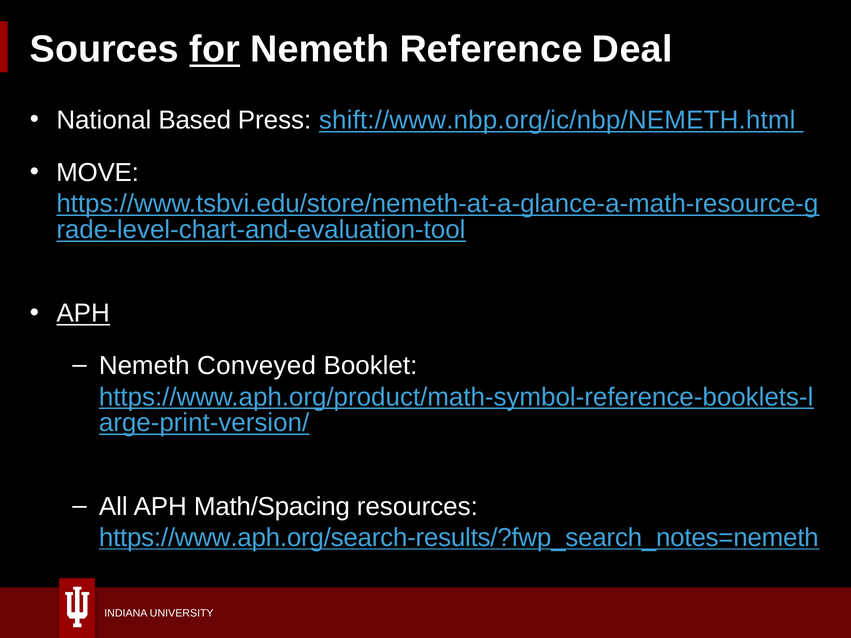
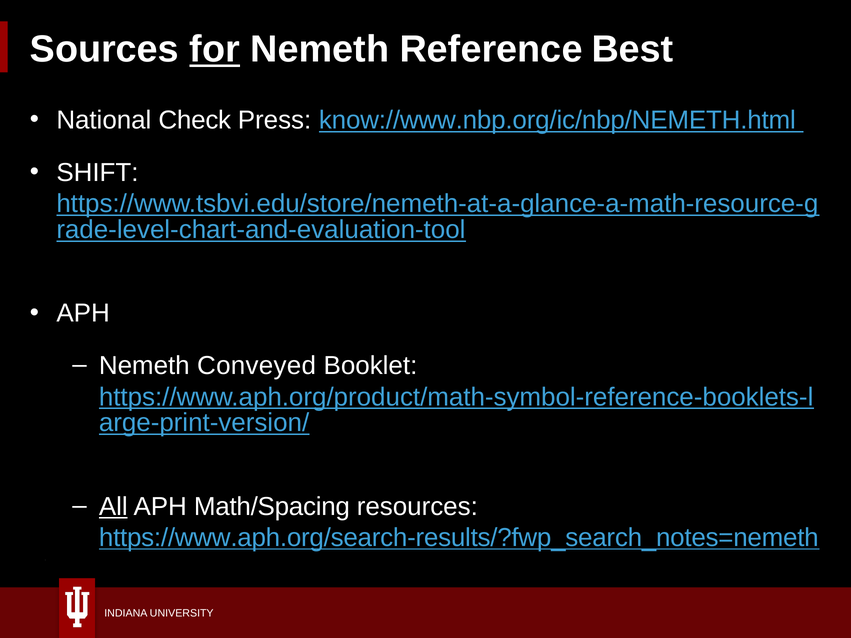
Deal: Deal -> Best
Based: Based -> Check
shift://www.nbp.org/ic/nbp/NEMETH.html: shift://www.nbp.org/ic/nbp/NEMETH.html -> know://www.nbp.org/ic/nbp/NEMETH.html
MOVE: MOVE -> SHIFT
APH at (83, 313) underline: present -> none
All underline: none -> present
